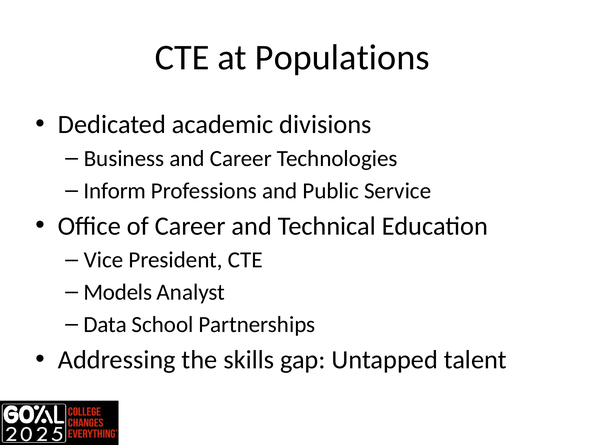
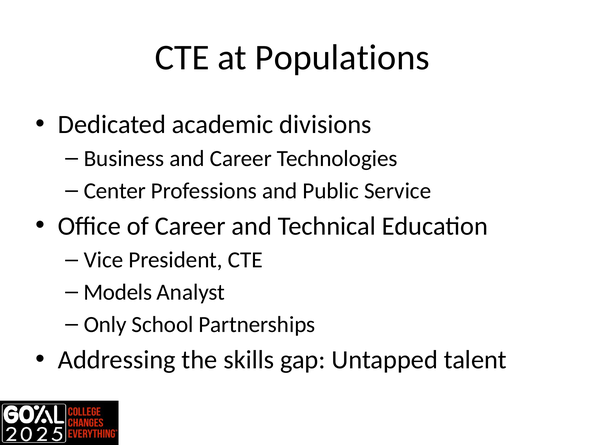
Inform: Inform -> Center
Data: Data -> Only
